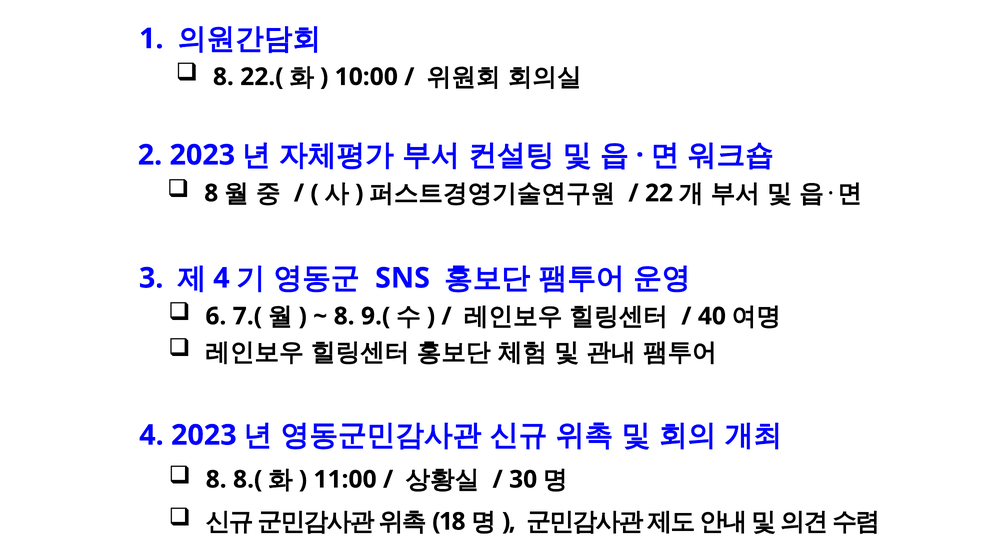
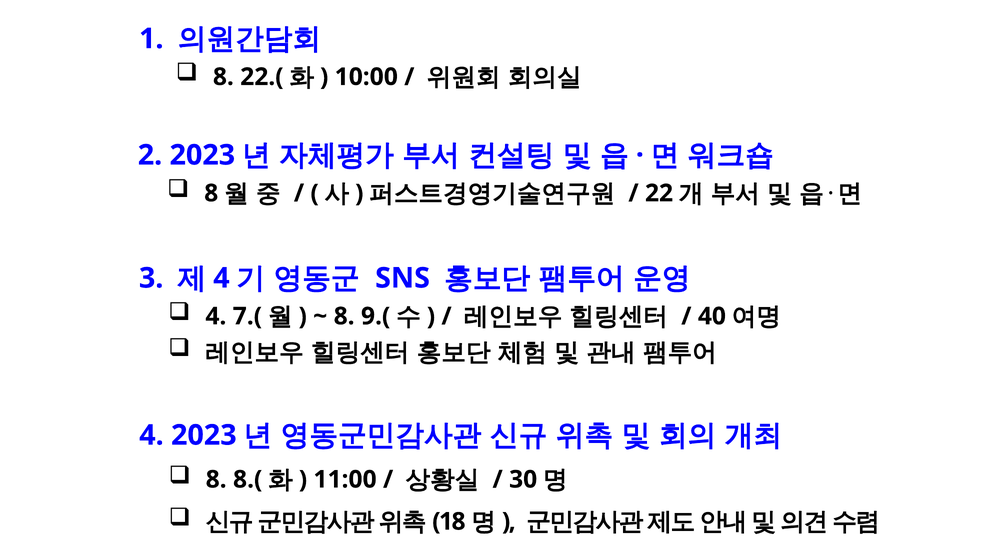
6 at (216, 316): 6 -> 4
